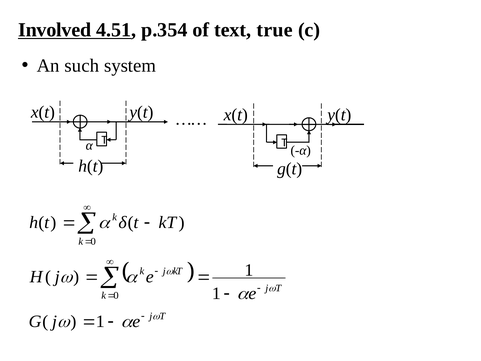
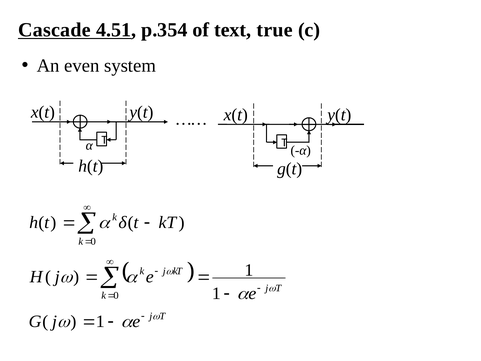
Involved: Involved -> Cascade
such: such -> even
